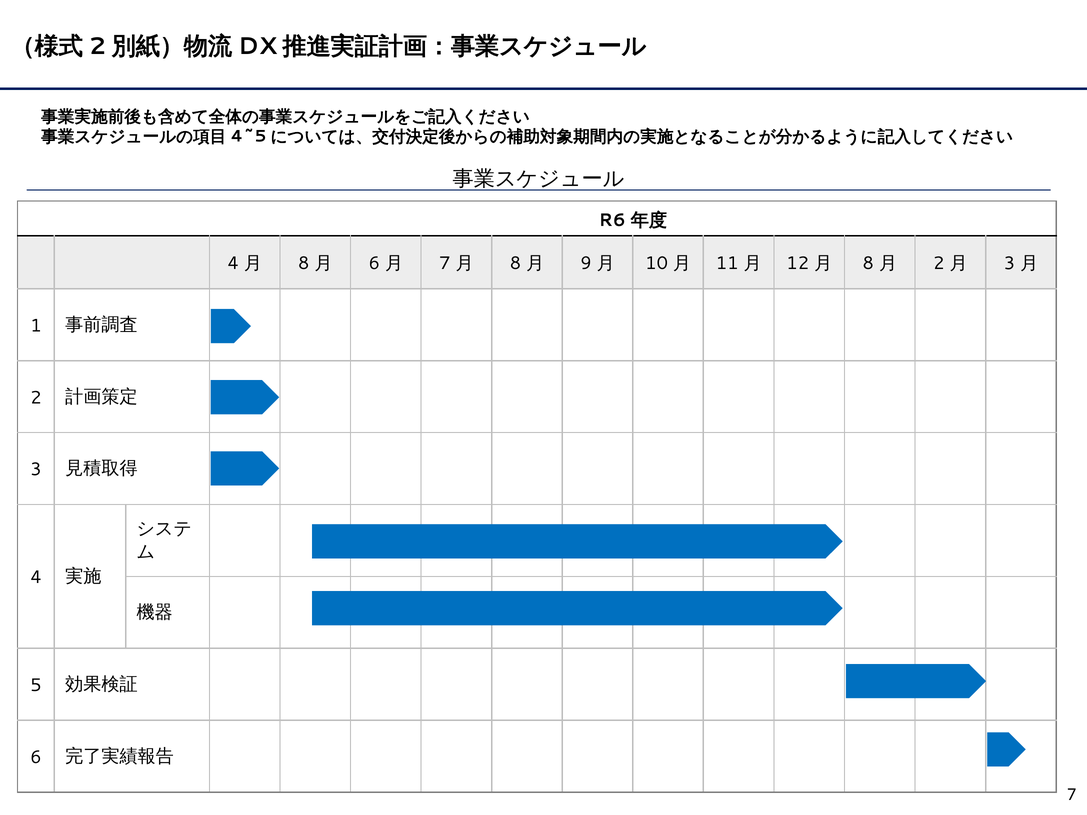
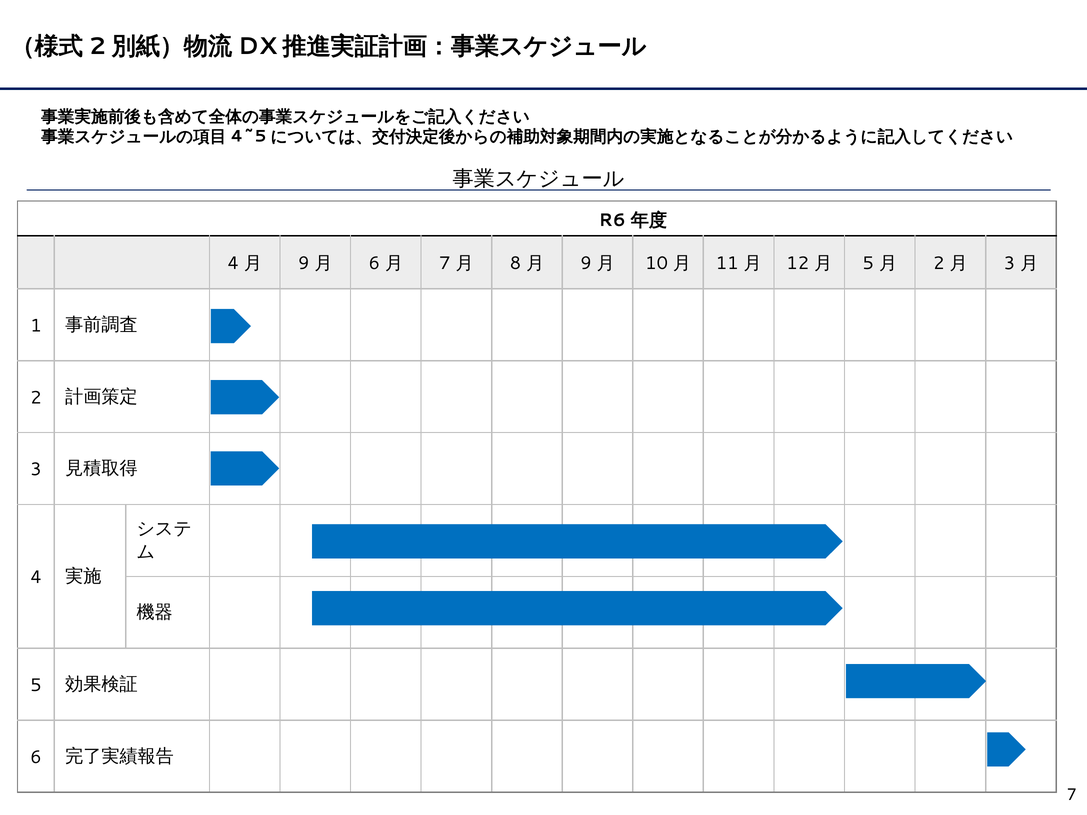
8 at (304, 263): 8 -> 9
8 at (868, 263): 8 -> 5
